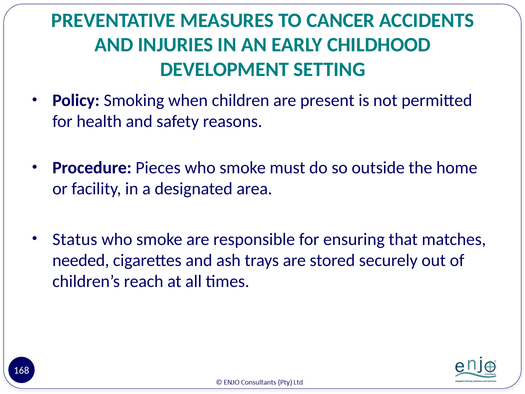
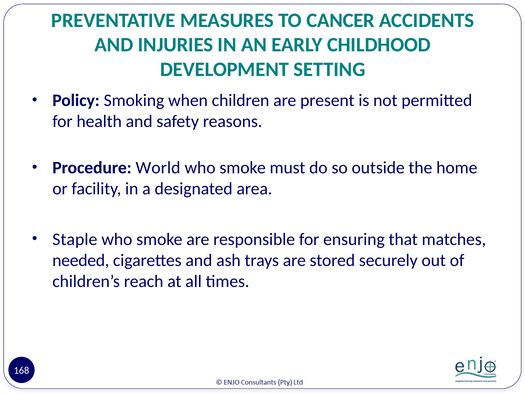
Pieces: Pieces -> World
Status: Status -> Staple
